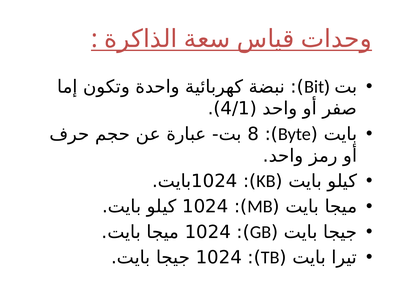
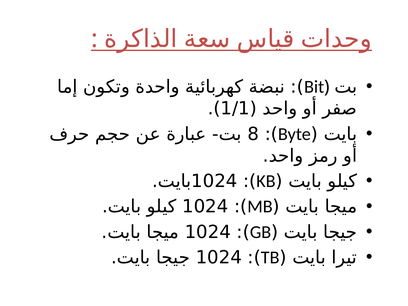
4/1: 4/1 -> 1/1
